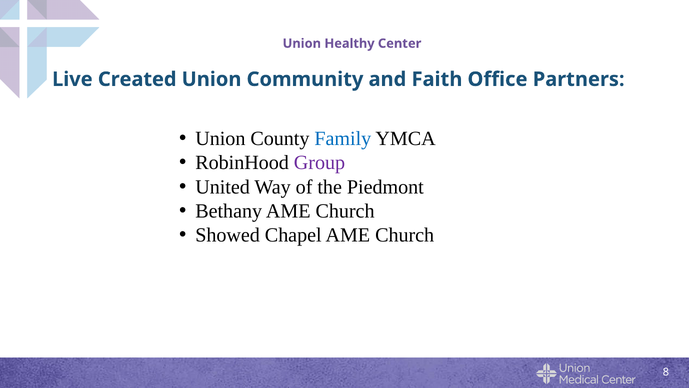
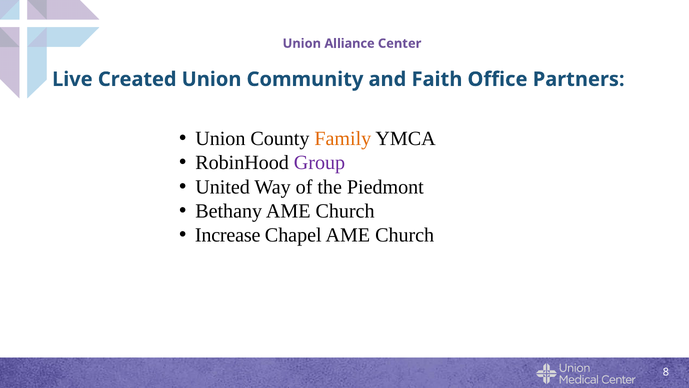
Healthy: Healthy -> Alliance
Family colour: blue -> orange
Showed: Showed -> Increase
